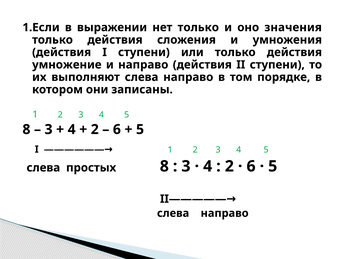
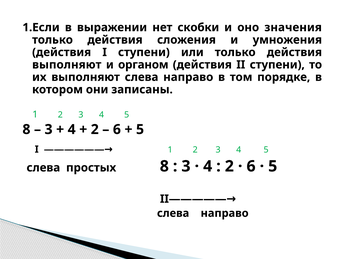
нет только: только -> скобки
умножение at (67, 65): умножение -> выполняют
и направо: направо -> органом
